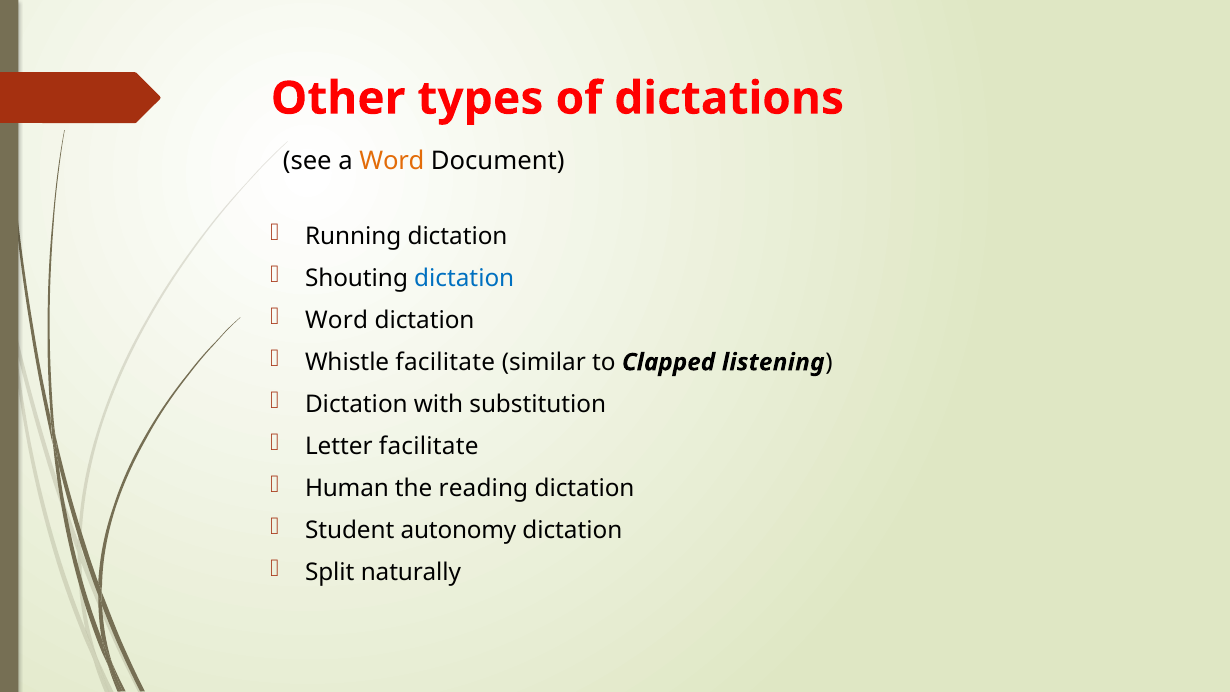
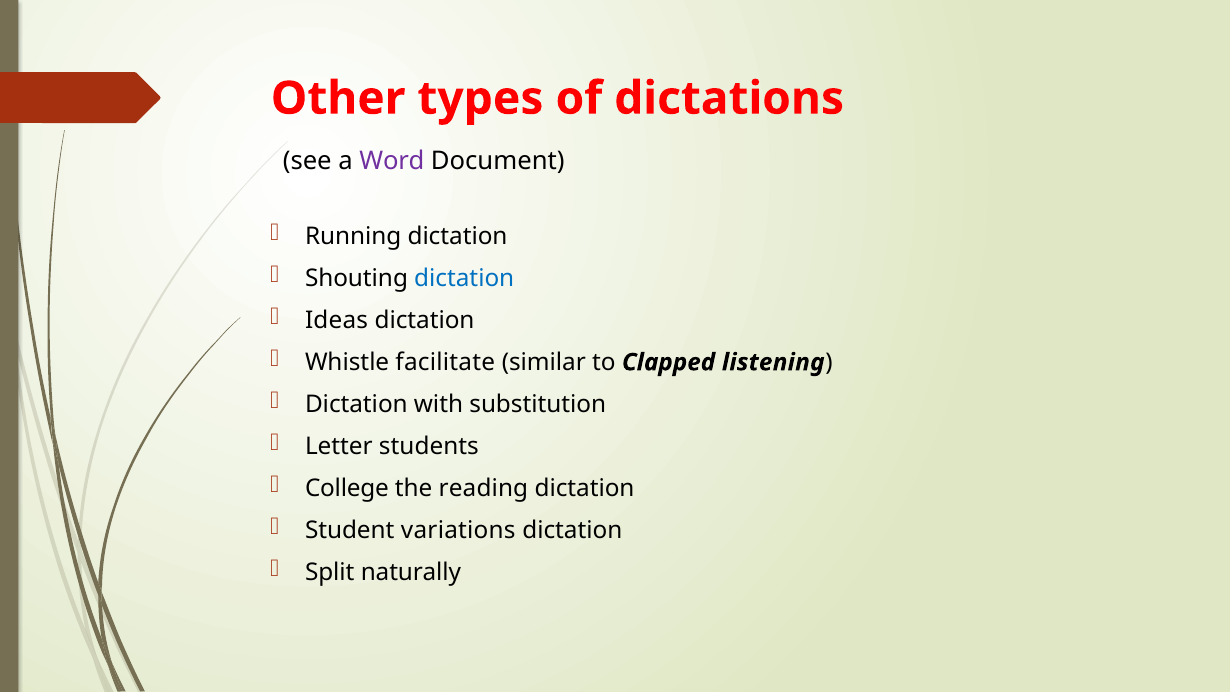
Word at (392, 161) colour: orange -> purple
Word at (337, 320): Word -> Ideas
Letter facilitate: facilitate -> students
Human: Human -> College
autonomy: autonomy -> variations
